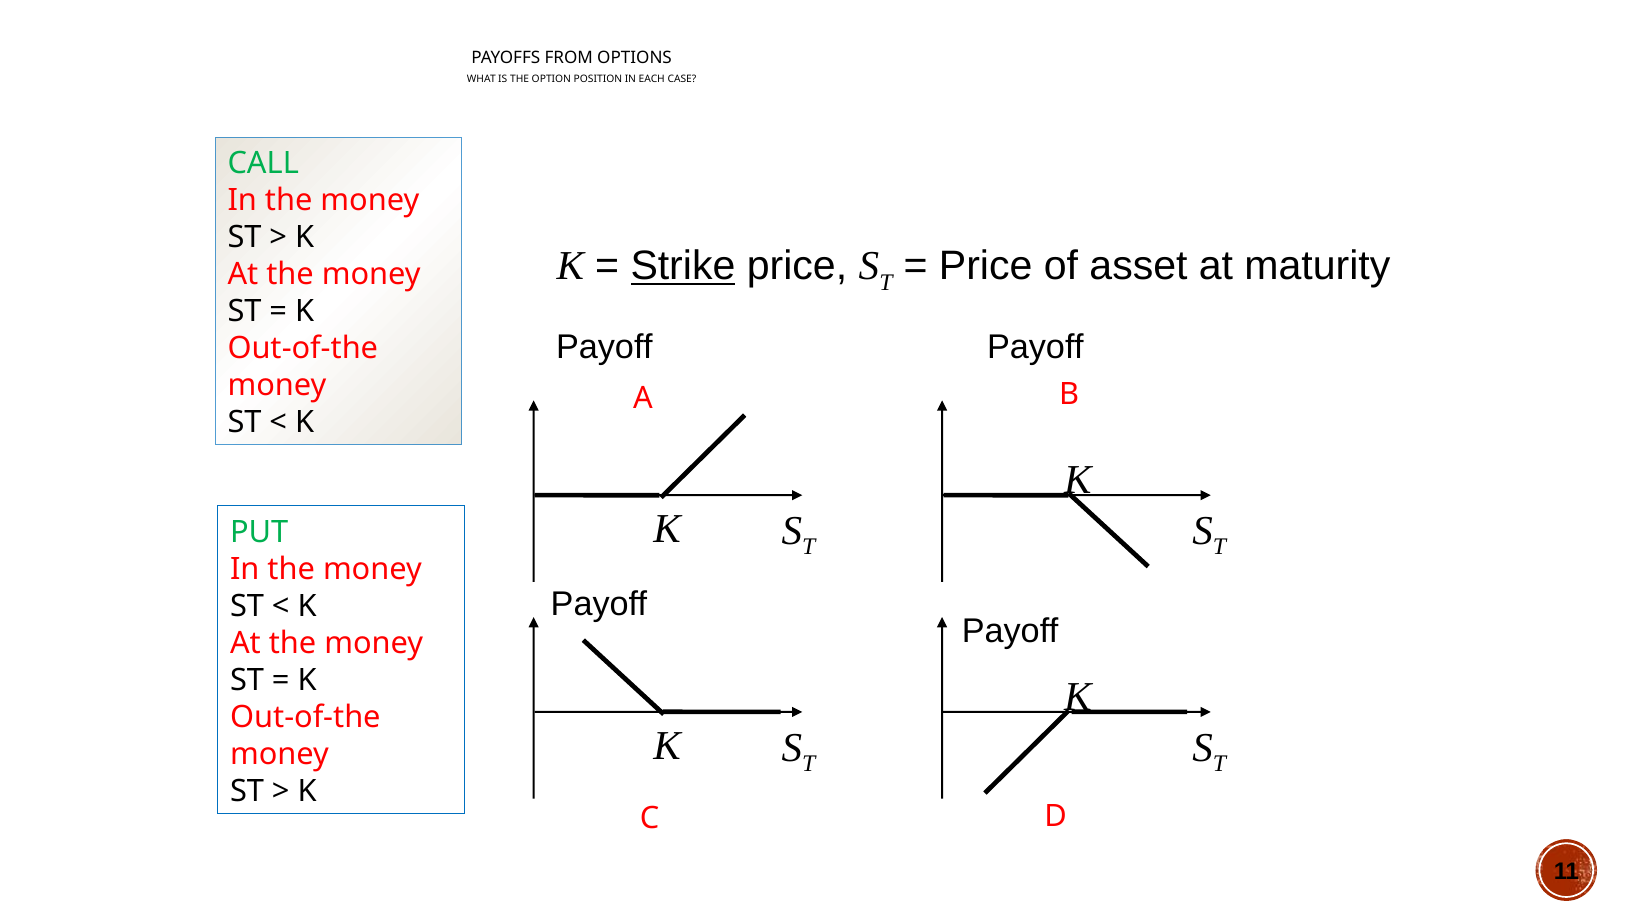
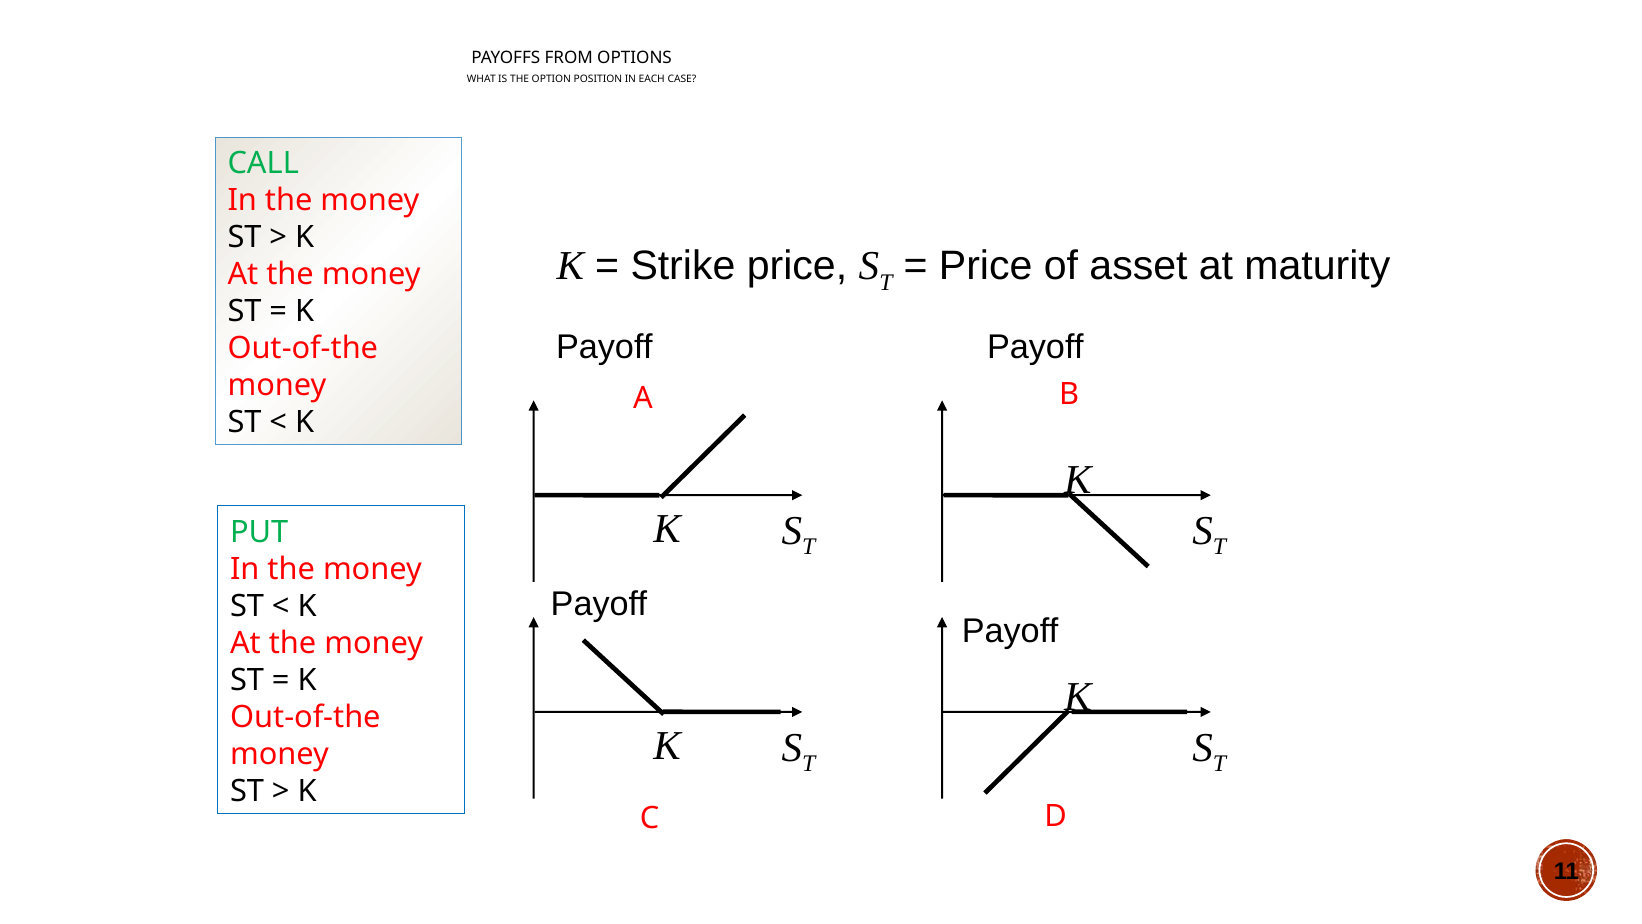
Strike underline: present -> none
